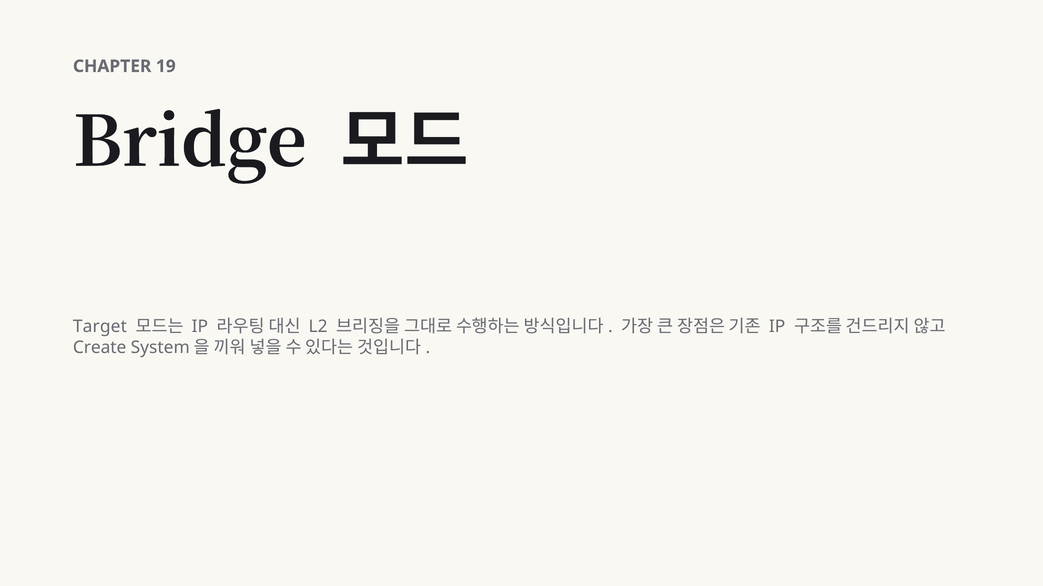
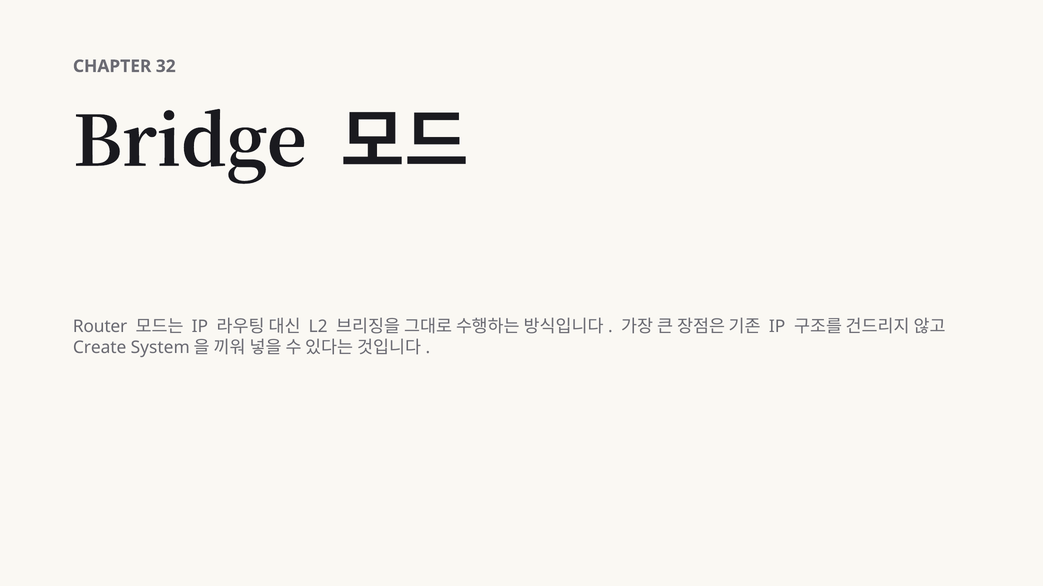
19: 19 -> 32
Target: Target -> Router
